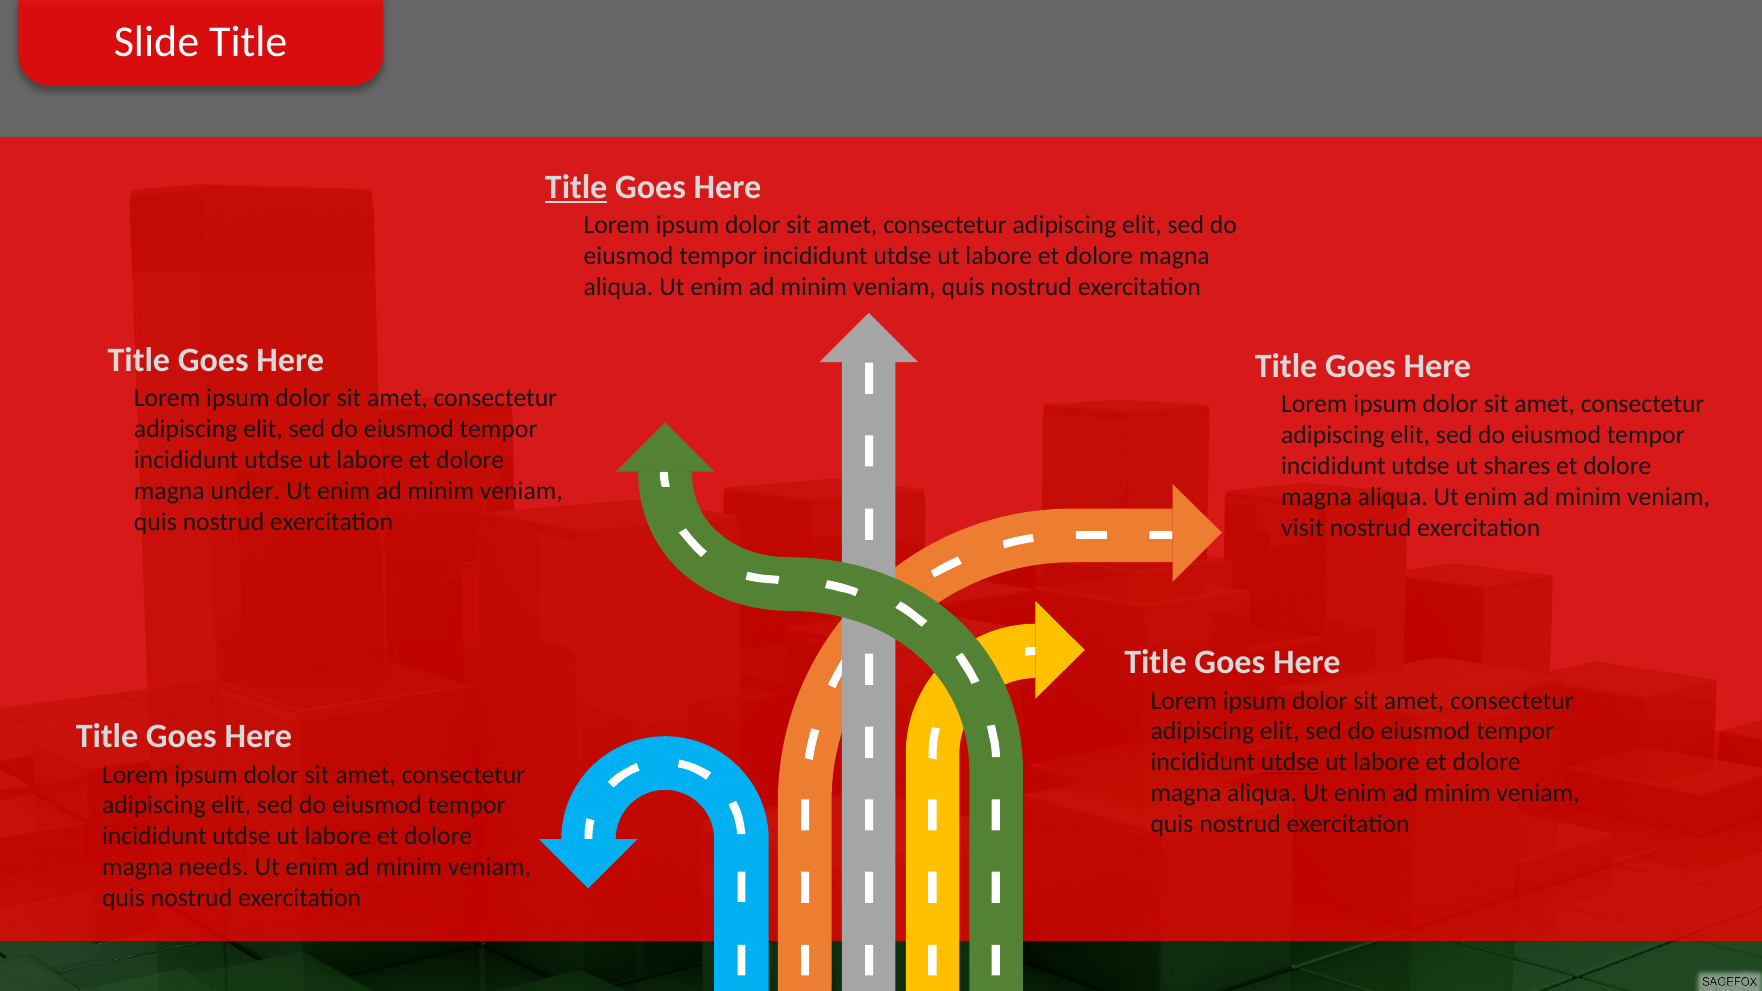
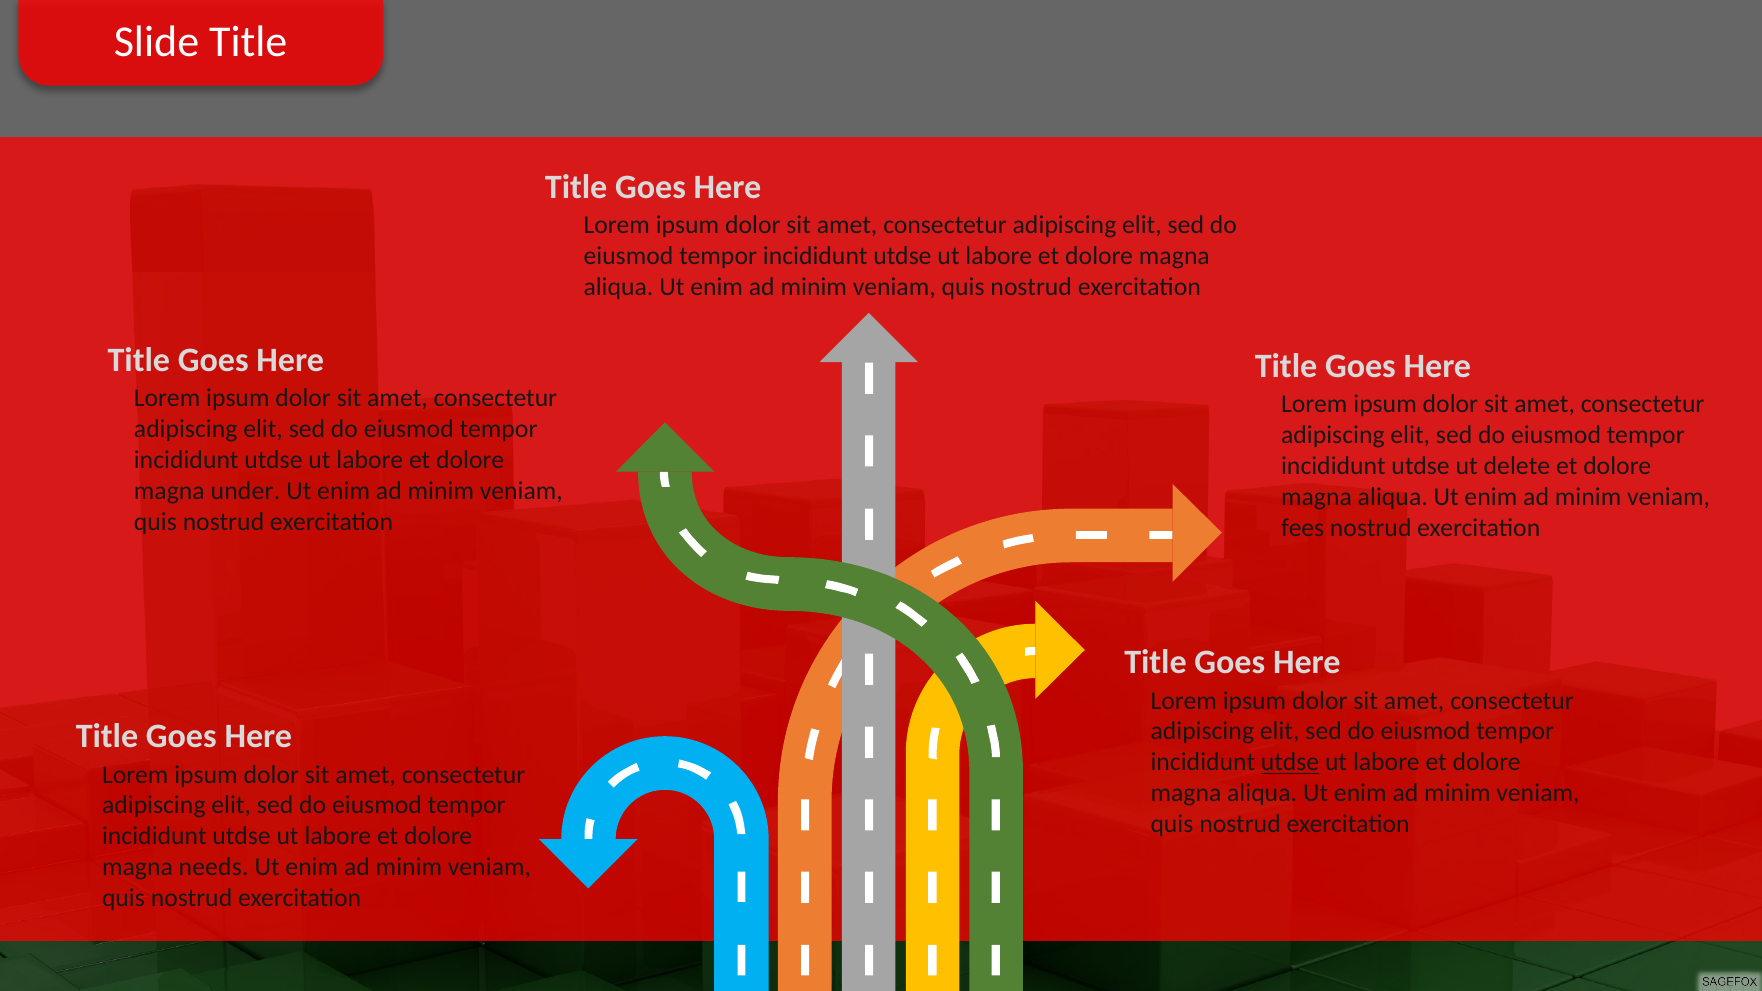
Title at (576, 187) underline: present -> none
shares: shares -> delete
visit: visit -> fees
